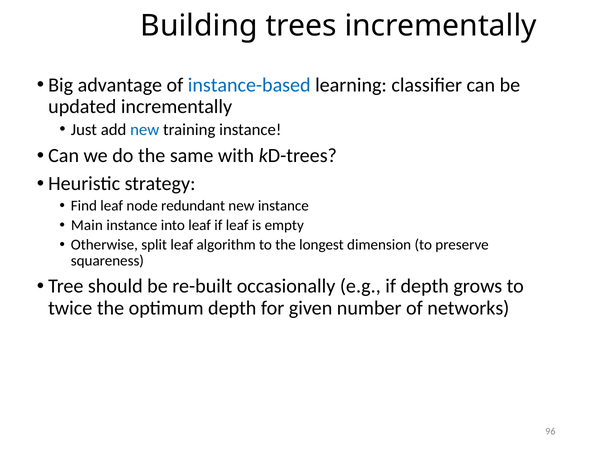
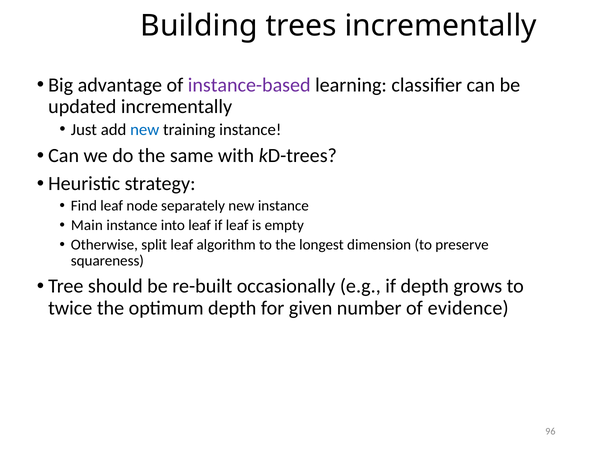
instance-based colour: blue -> purple
redundant: redundant -> separately
networks: networks -> evidence
